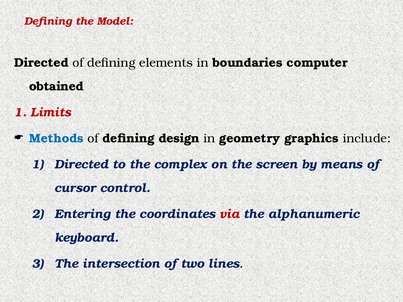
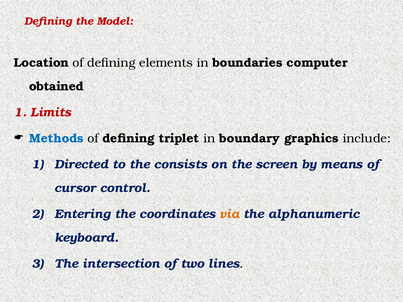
Directed at (41, 63): Directed -> Location
design: design -> triplet
geometry: geometry -> boundary
complex: complex -> consists
via colour: red -> orange
